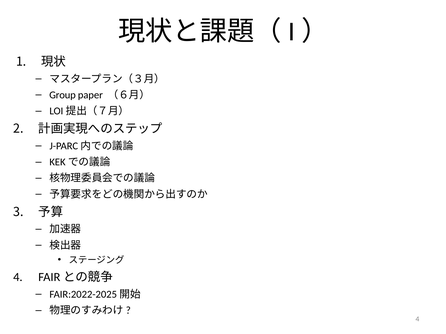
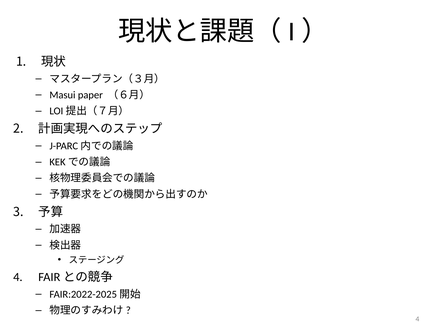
Group: Group -> Masui
